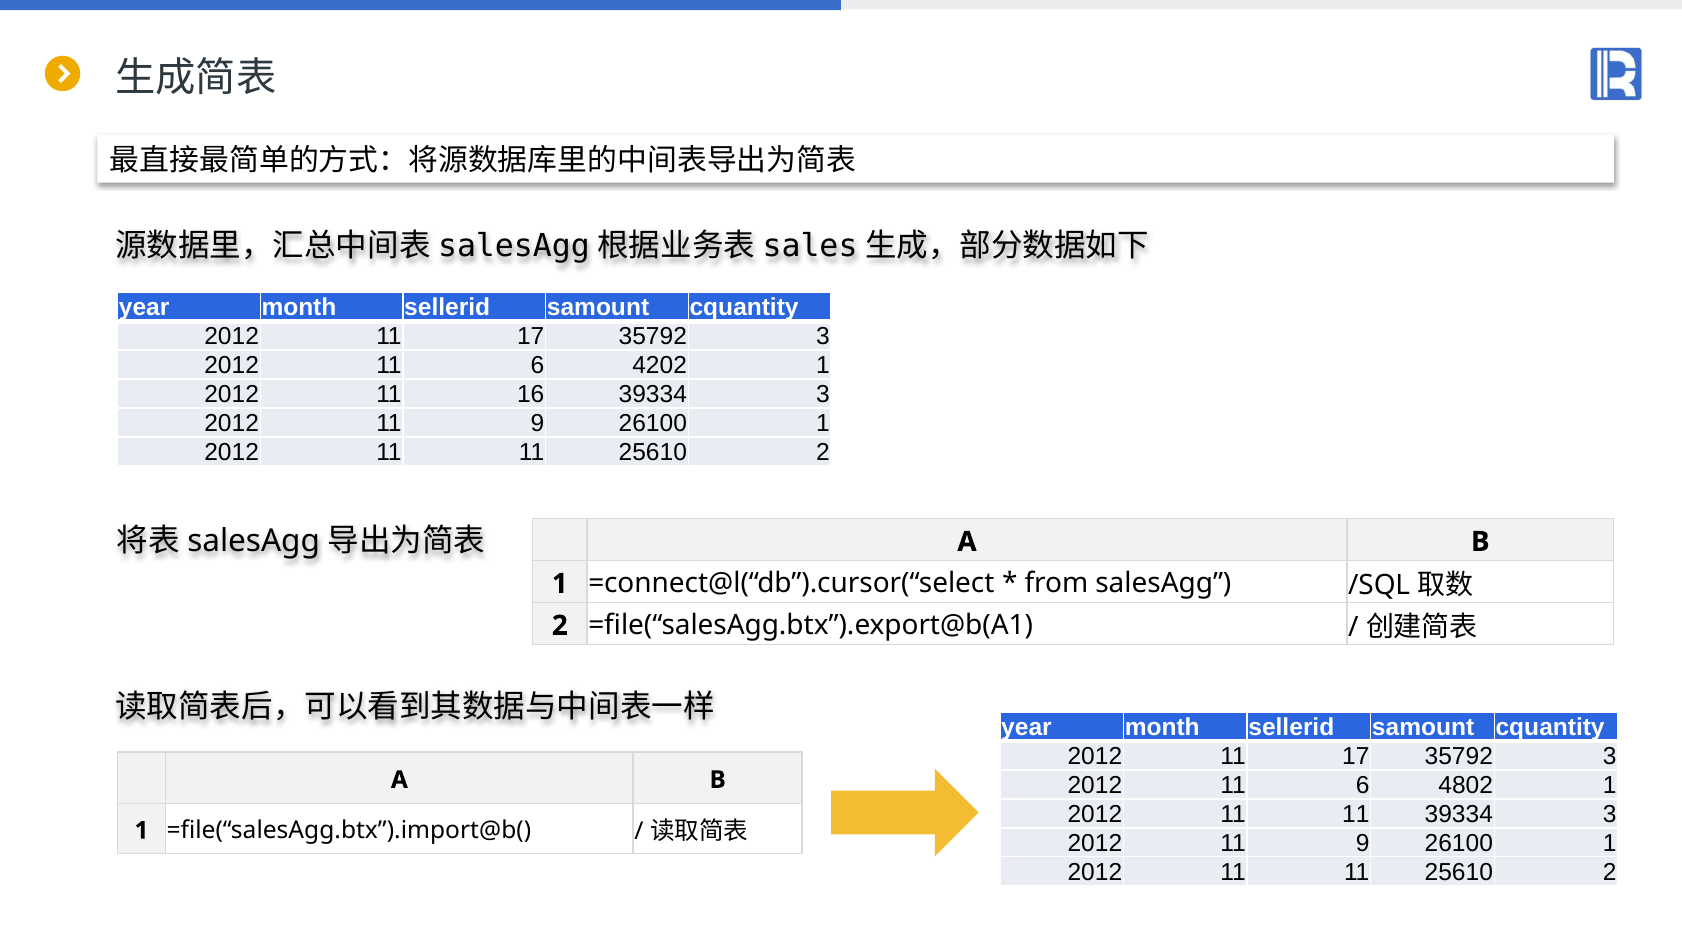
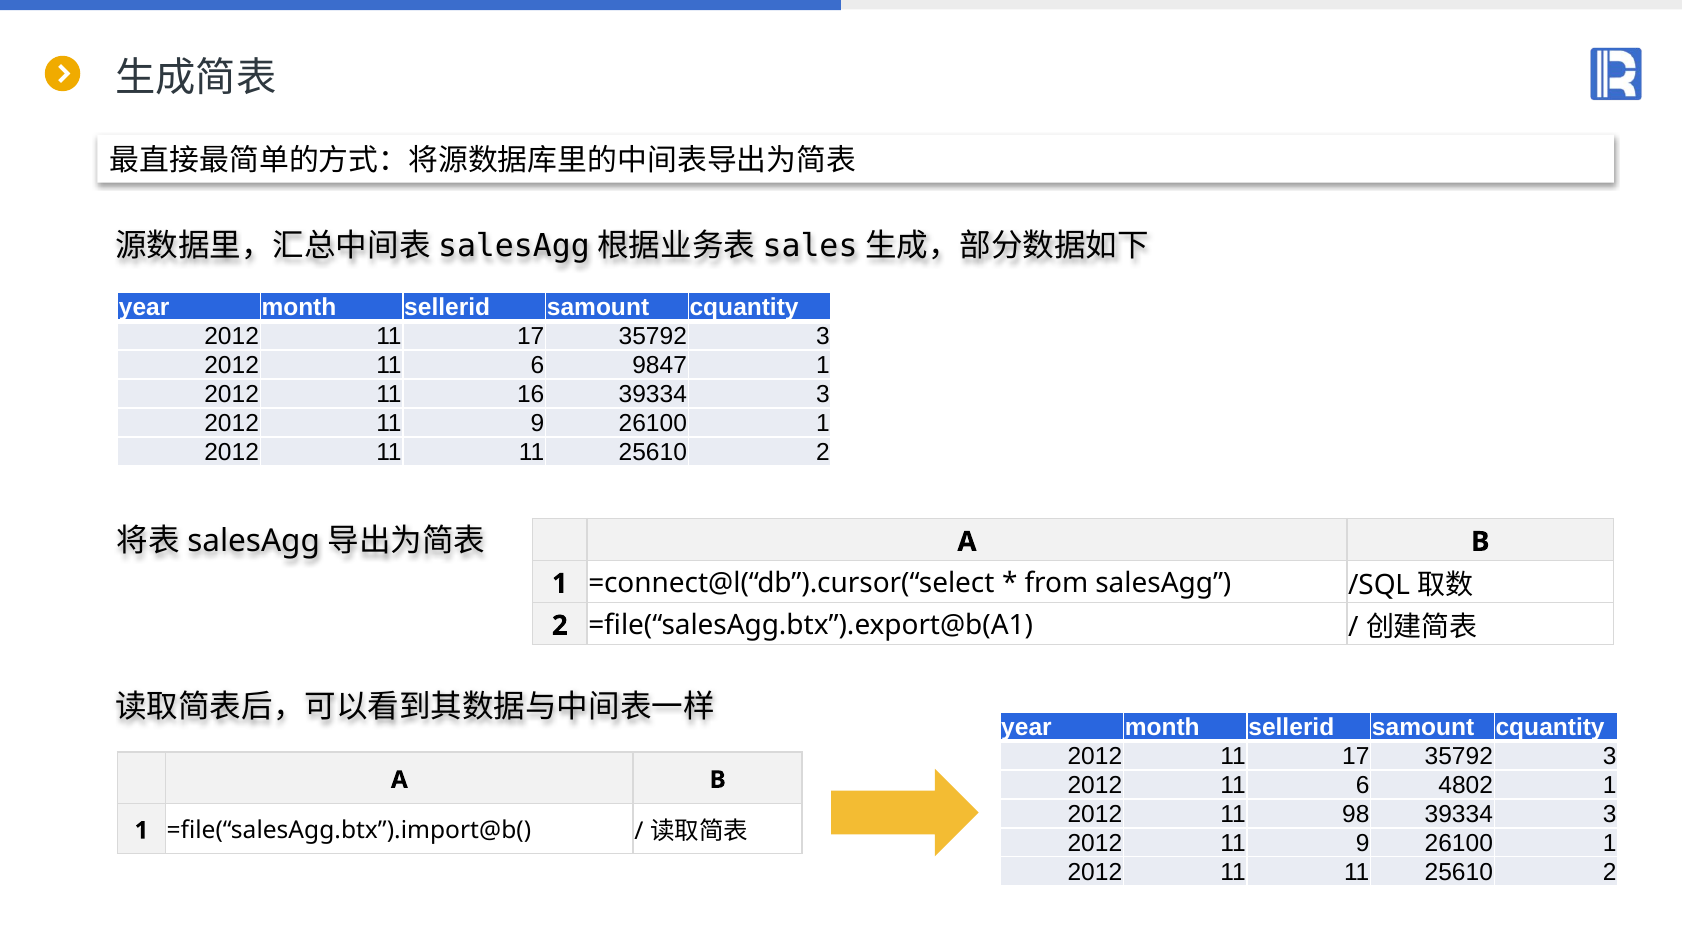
4202: 4202 -> 9847
11 at (1356, 814): 11 -> 98
